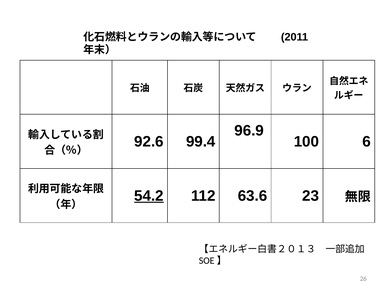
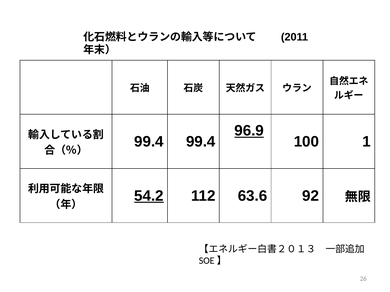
96.9 underline: none -> present
92.6 at (149, 142): 92.6 -> 99.4
6: 6 -> 1
23: 23 -> 92
